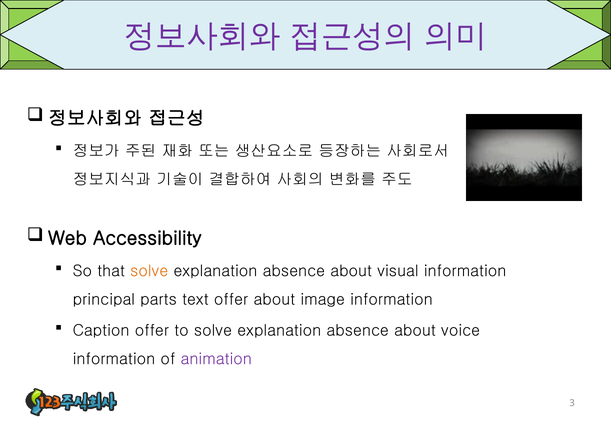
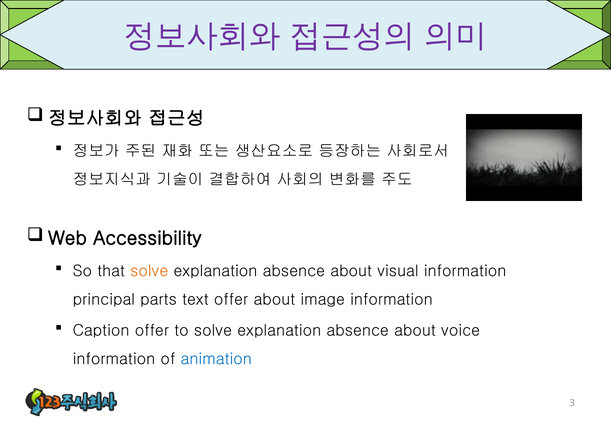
animation colour: purple -> blue
